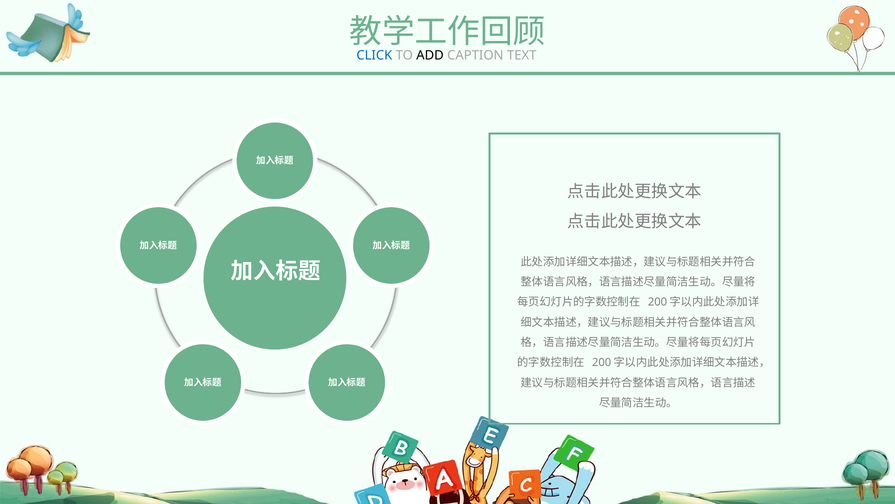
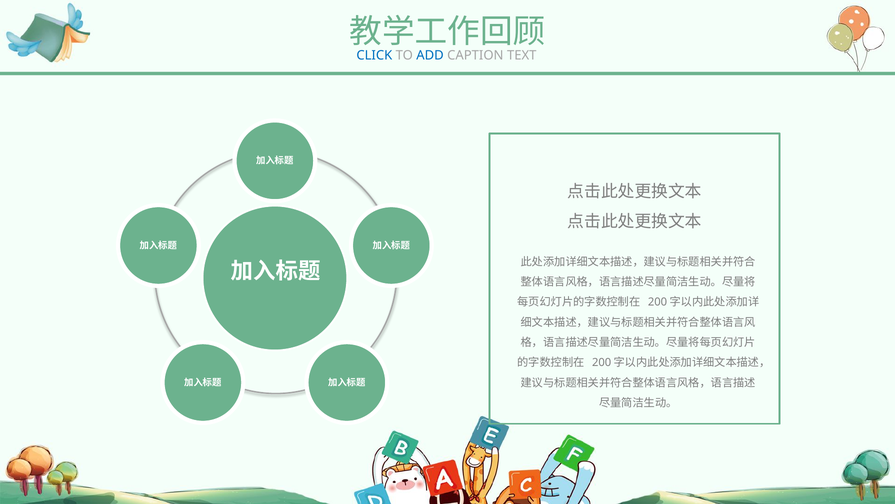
ADD colour: black -> blue
